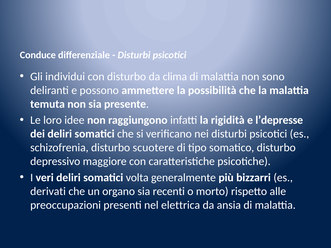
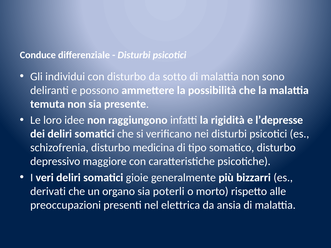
clima: clima -> sotto
scuotere: scuotere -> medicina
volta: volta -> gioie
recenti: recenti -> poterli
